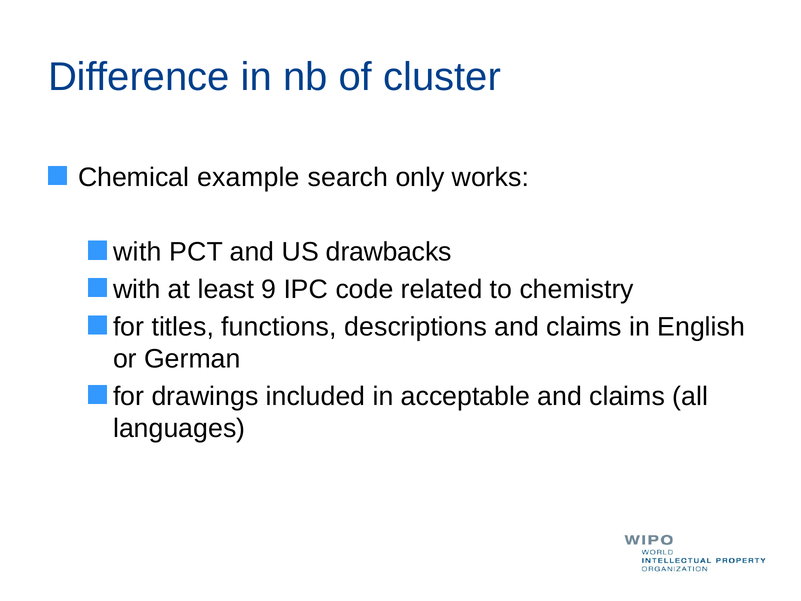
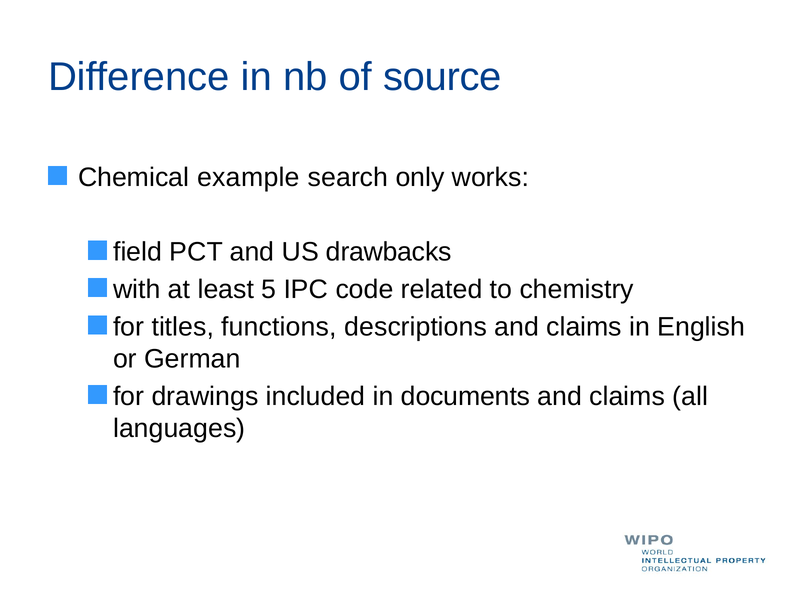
cluster: cluster -> source
with at (137, 252): with -> field
9: 9 -> 5
acceptable: acceptable -> documents
